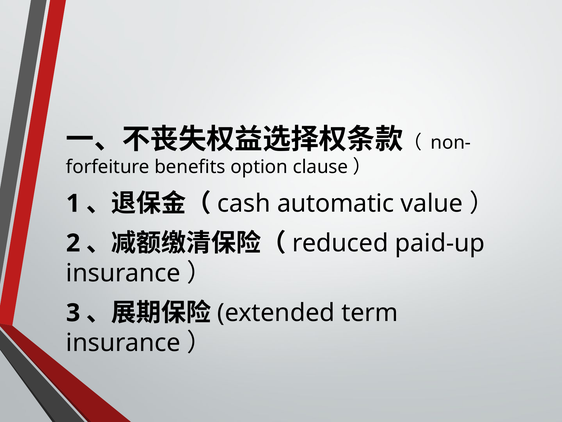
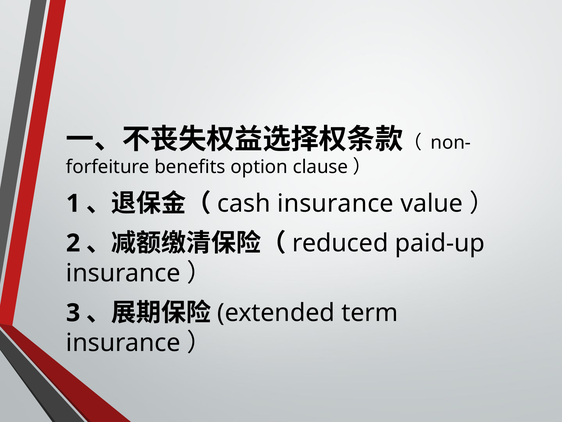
automatic at (336, 203): automatic -> insurance
